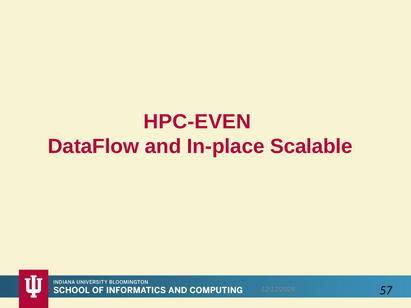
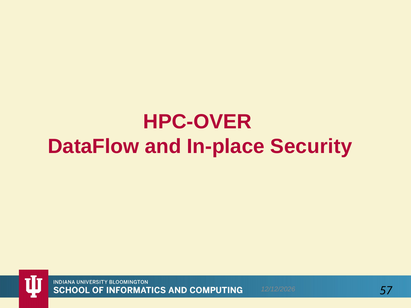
HPC-EVEN: HPC-EVEN -> HPC-OVER
Scalable: Scalable -> Security
